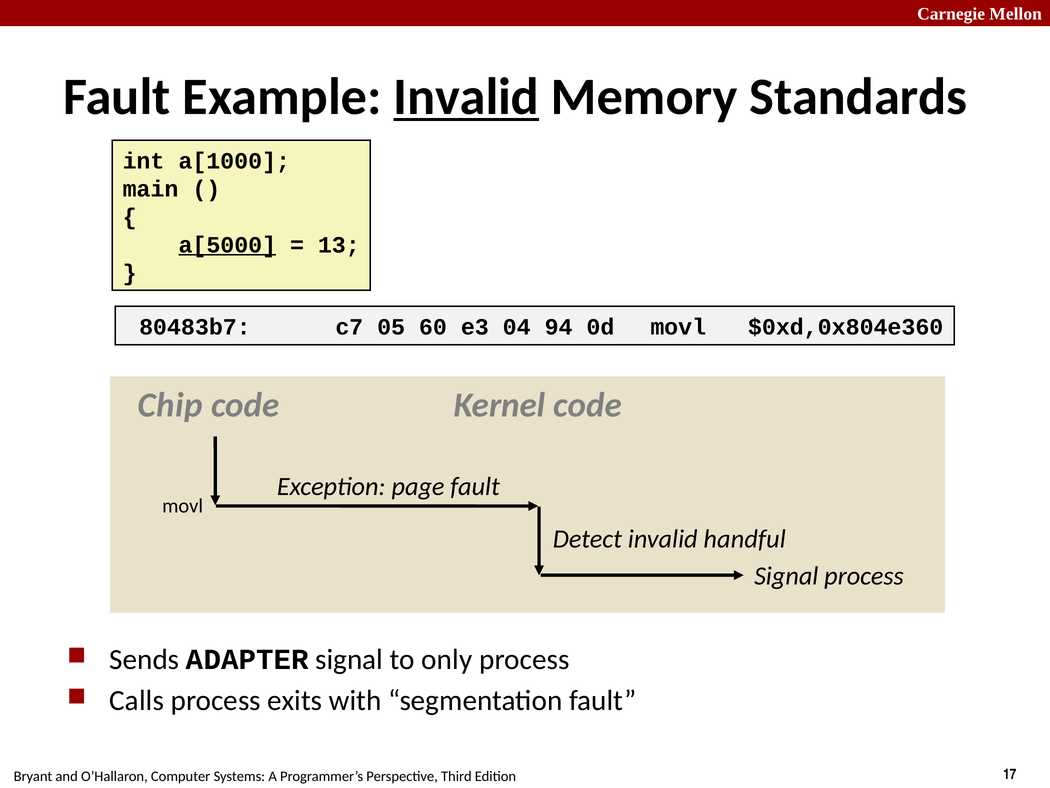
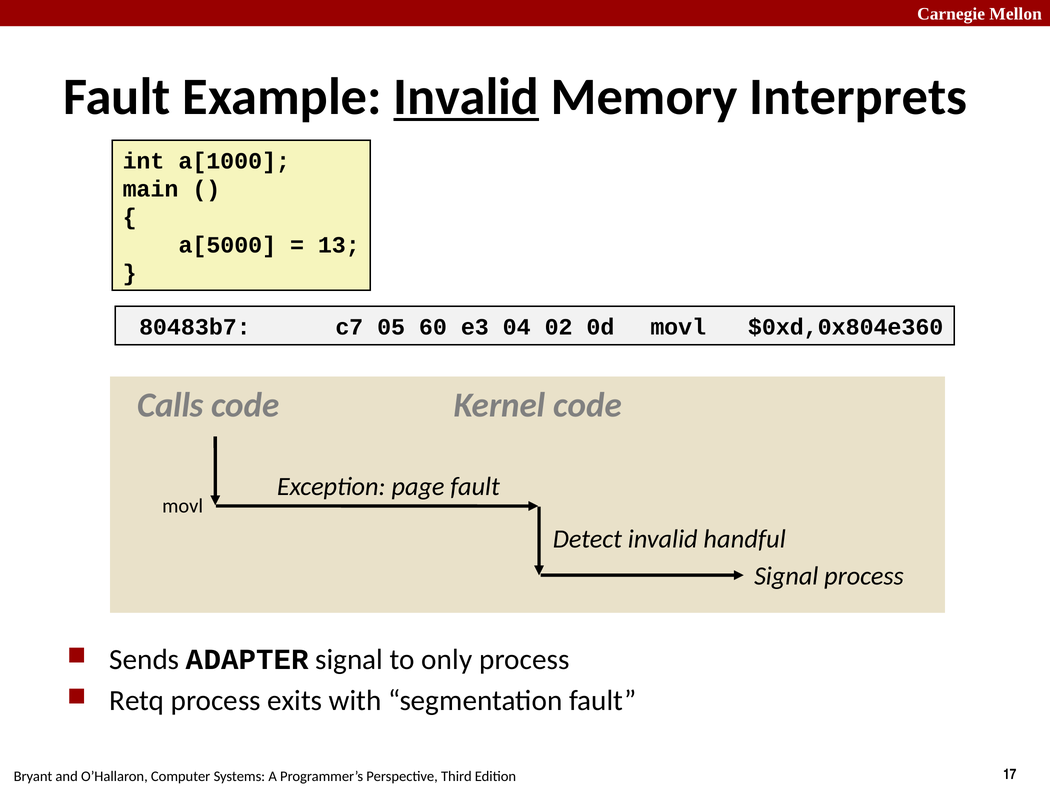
Standards: Standards -> Interprets
a[5000 underline: present -> none
94: 94 -> 02
Chip: Chip -> Calls
Calls: Calls -> Retq
